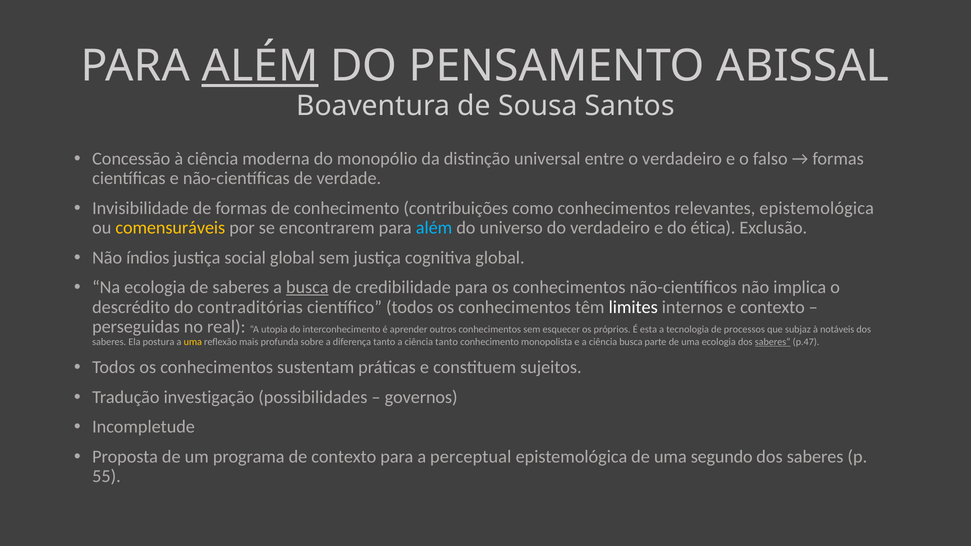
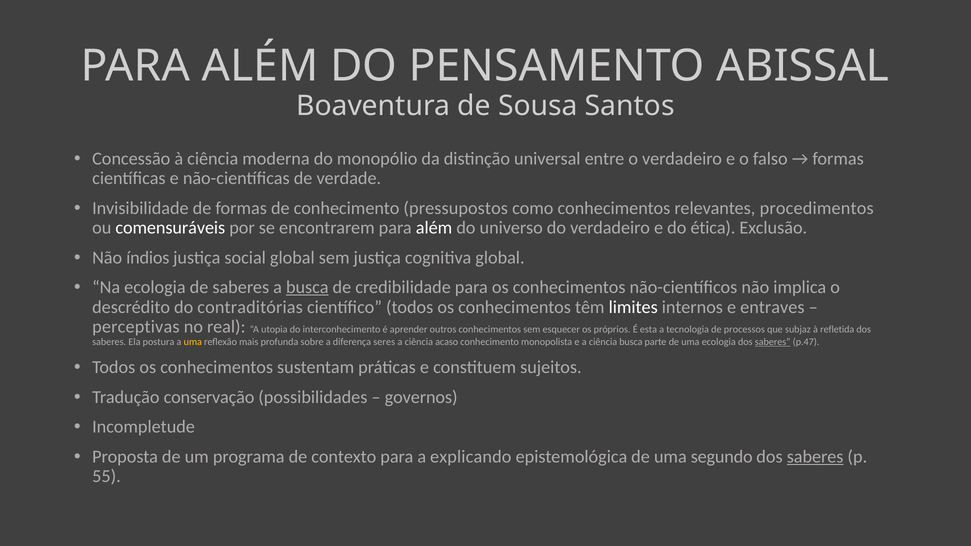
ALÉM at (260, 66) underline: present -> none
contribuições: contribuições -> pressupostos
relevantes epistemológica: epistemológica -> procedimentos
comensuráveis colour: yellow -> white
além at (434, 228) colour: light blue -> white
e contexto: contexto -> entraves
perseguidas: perseguidas -> perceptivas
notáveis: notáveis -> refletida
diferença tanto: tanto -> seres
ciência tanto: tanto -> acaso
investigação: investigação -> conservação
perceptual: perceptual -> explicando
saberes at (815, 457) underline: none -> present
